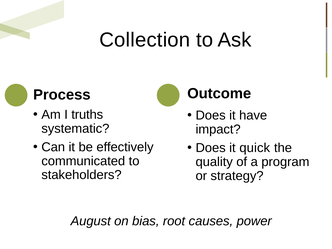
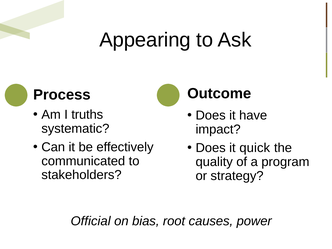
Collection: Collection -> Appearing
August: August -> Official
